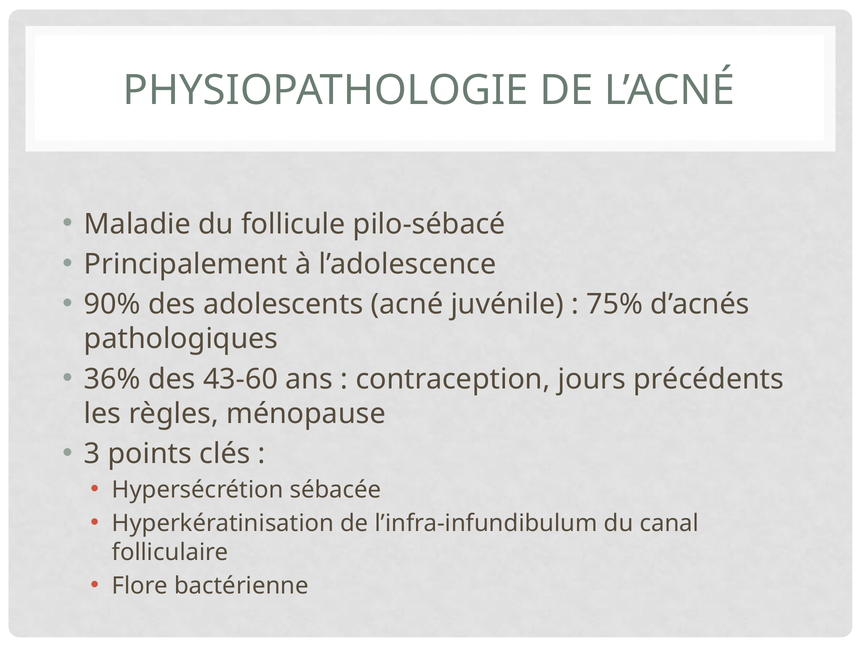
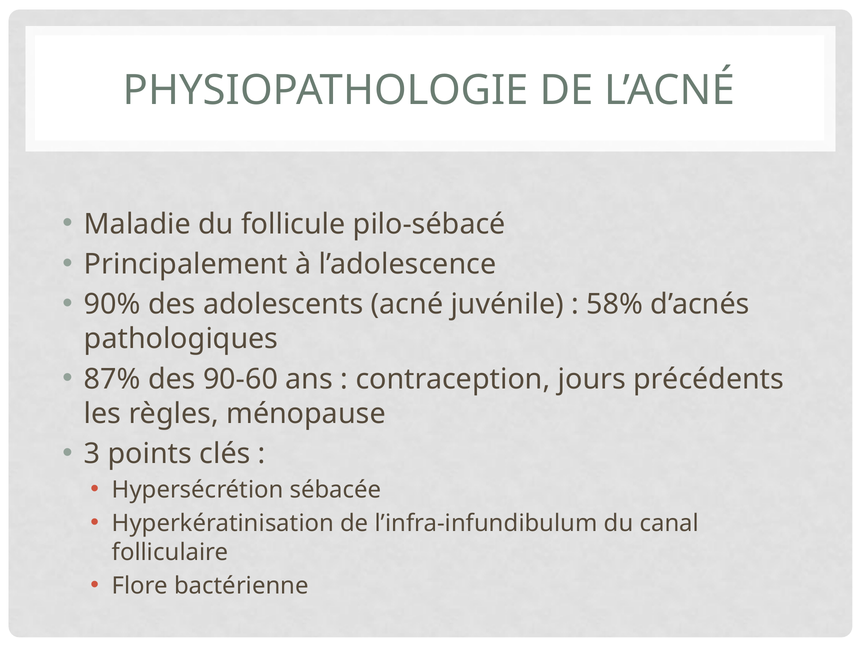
75%: 75% -> 58%
36%: 36% -> 87%
43-60: 43-60 -> 90-60
